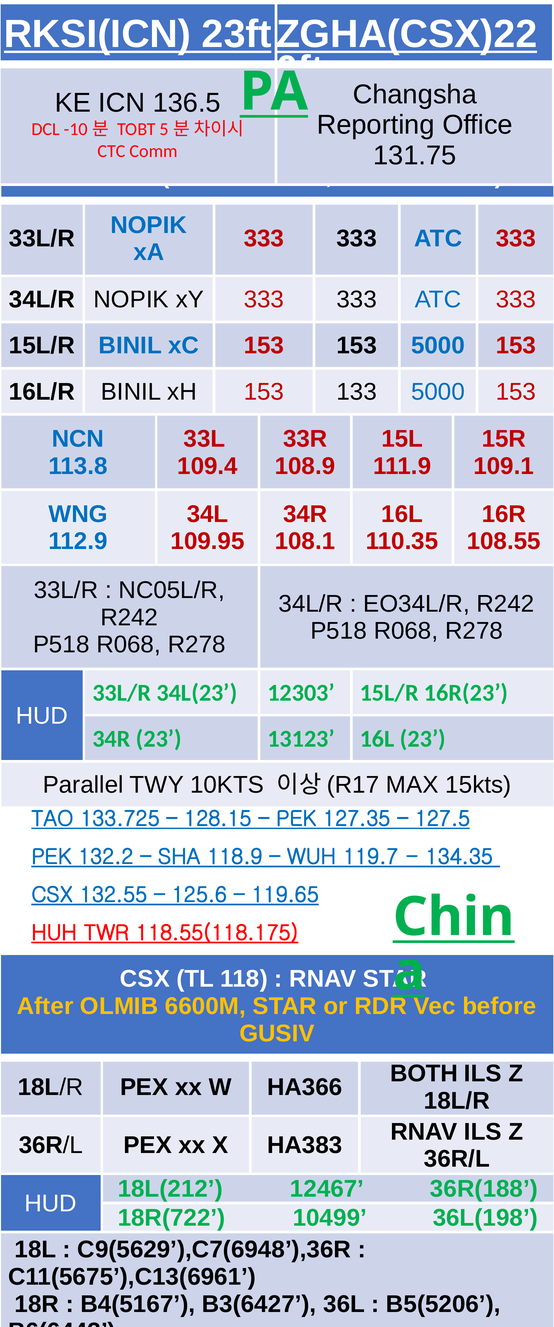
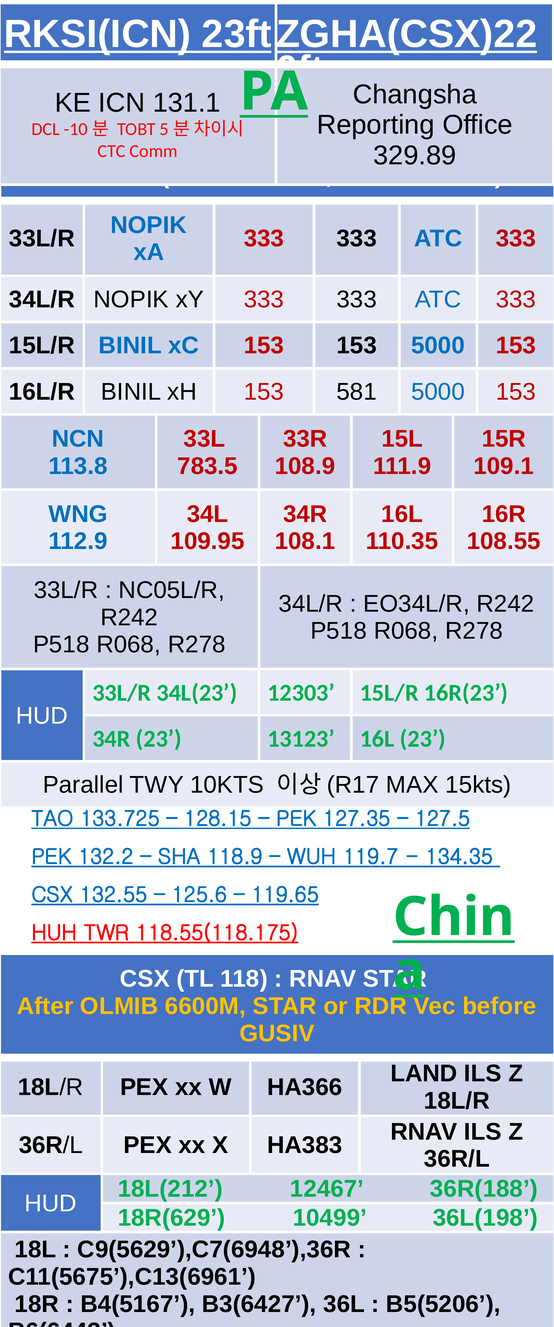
136.5: 136.5 -> 131.1
131.75: 131.75 -> 329.89
133: 133 -> 581
109.4: 109.4 -> 783.5
BOTH: BOTH -> LAND
18R(722: 18R(722 -> 18R(629
